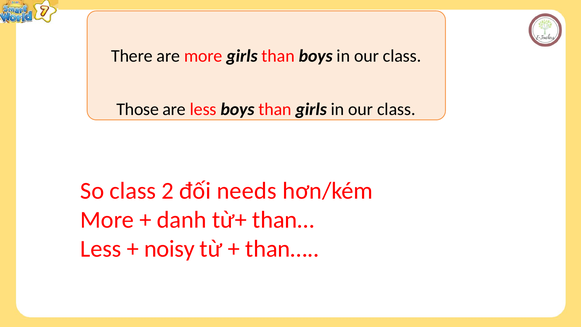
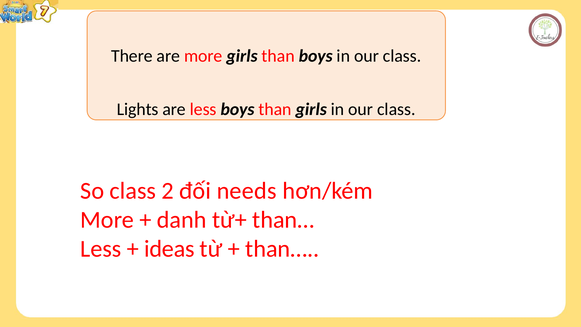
Those: Those -> Lights
noisy: noisy -> ideas
